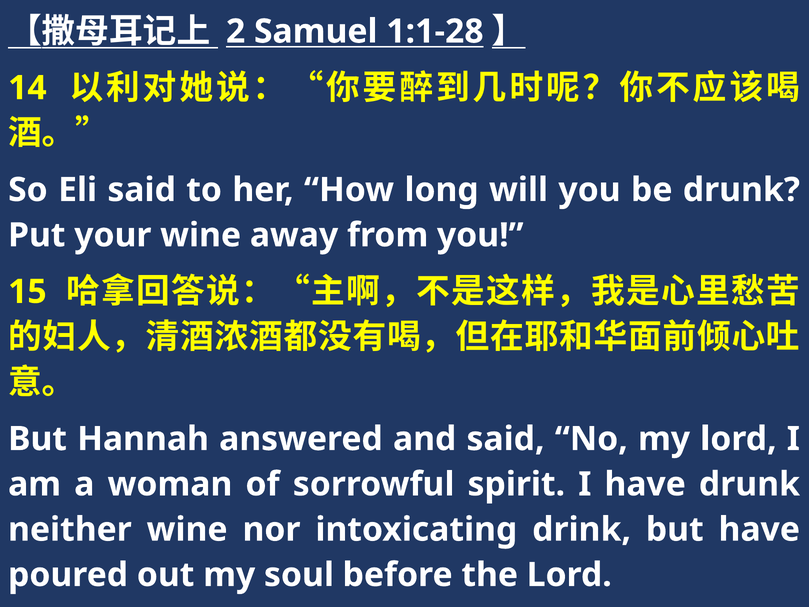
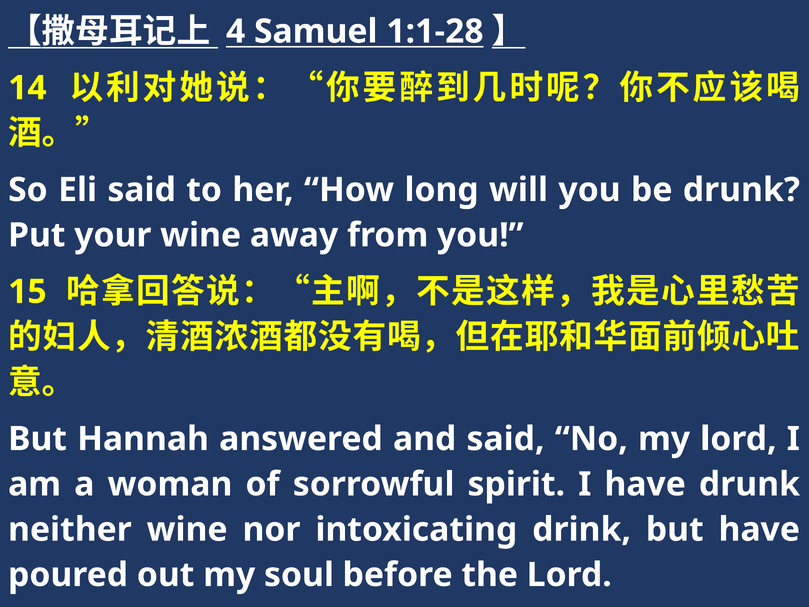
2: 2 -> 4
